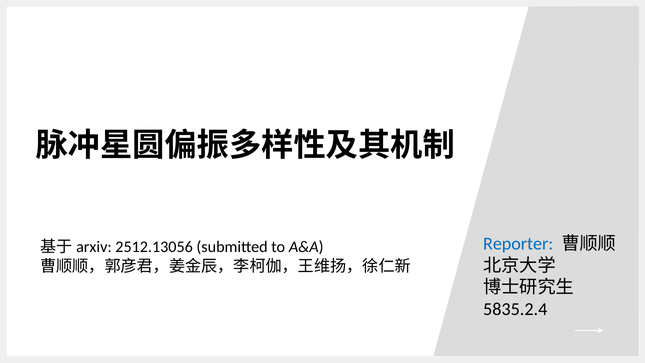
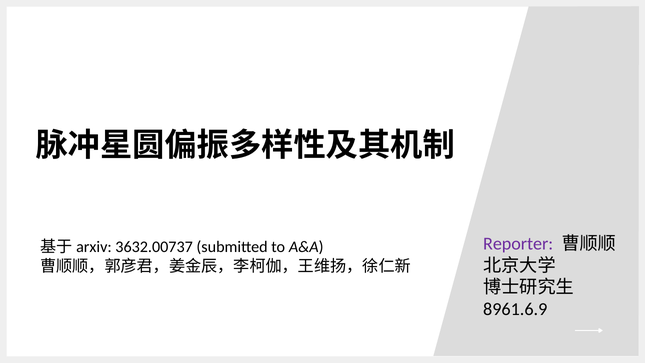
Reporter colour: blue -> purple
2512.13056: 2512.13056 -> 3632.00737
5835.2.4: 5835.2.4 -> 8961.6.9
